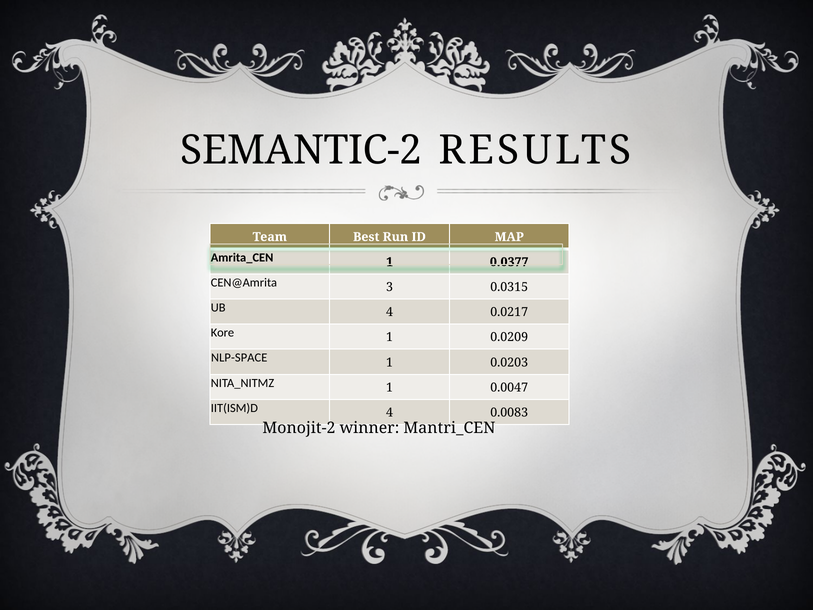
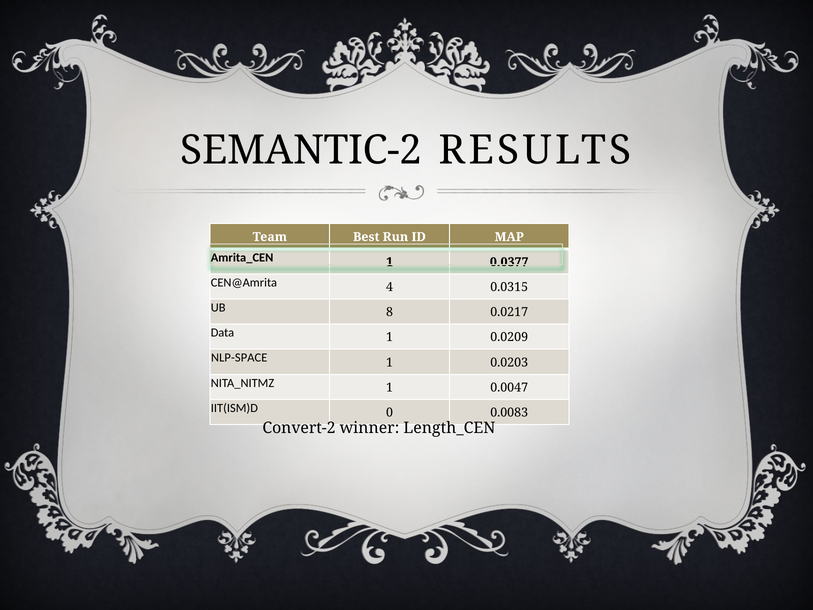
3: 3 -> 4
UB 4: 4 -> 8
Kore: Kore -> Data
IIT(ISM)D 4: 4 -> 0
Monojit-2: Monojit-2 -> Convert-2
Mantri_CEN: Mantri_CEN -> Length_CEN
